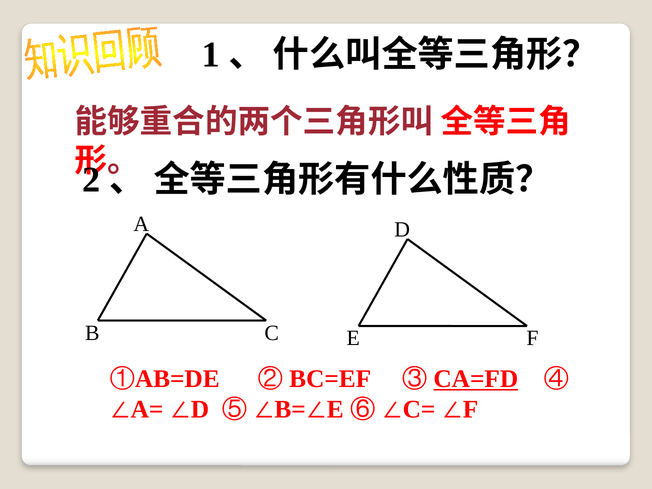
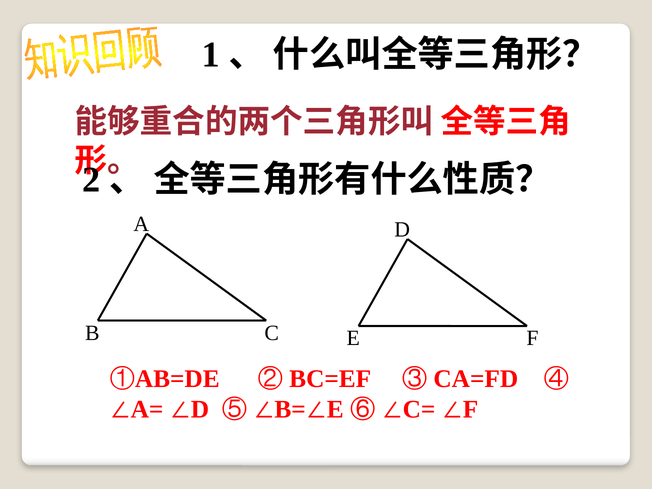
CA=FD underline: present -> none
